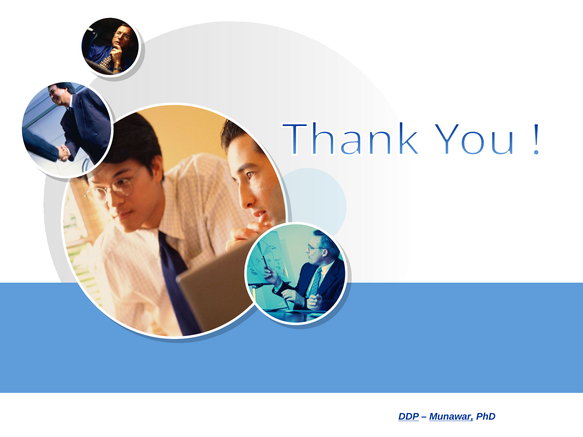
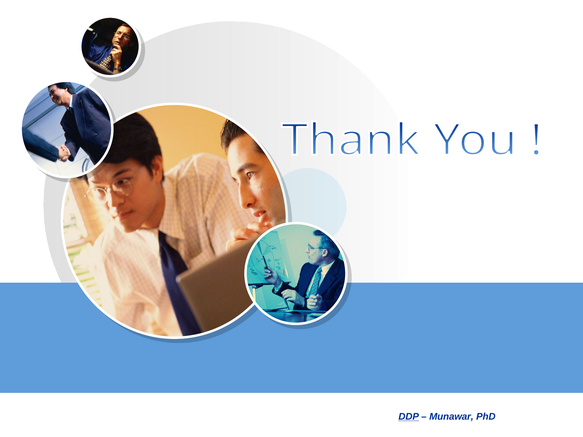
Munawar underline: present -> none
